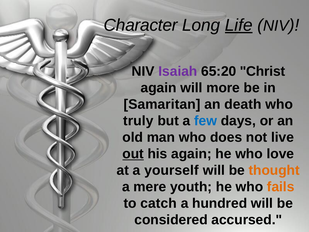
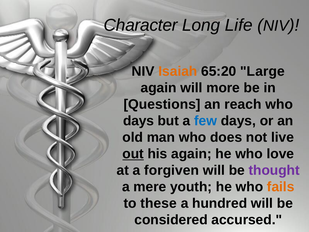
Life underline: present -> none
Isaiah colour: purple -> orange
Christ: Christ -> Large
Samaritan: Samaritan -> Questions
death: death -> reach
truly at (138, 121): truly -> days
yourself: yourself -> forgiven
thought colour: orange -> purple
catch: catch -> these
